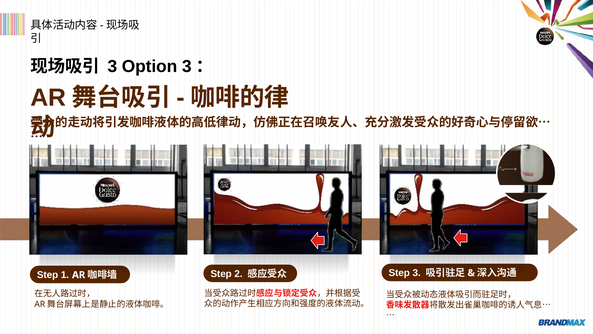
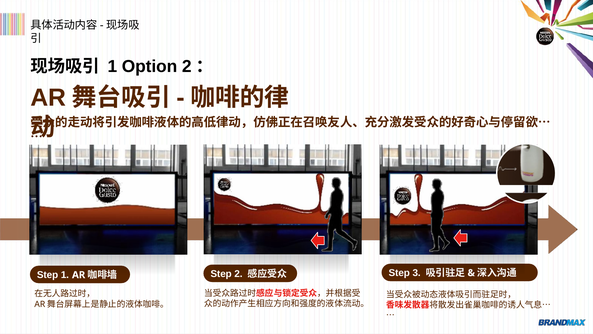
3 at (112, 66): 3 -> 1
Option 3: 3 -> 2
